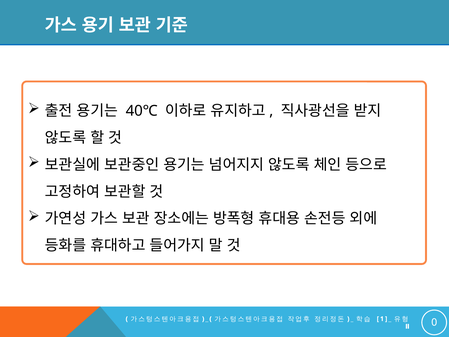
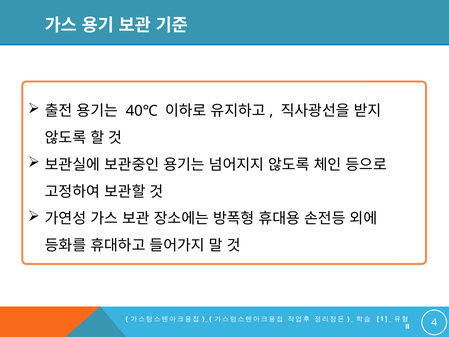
0: 0 -> 4
